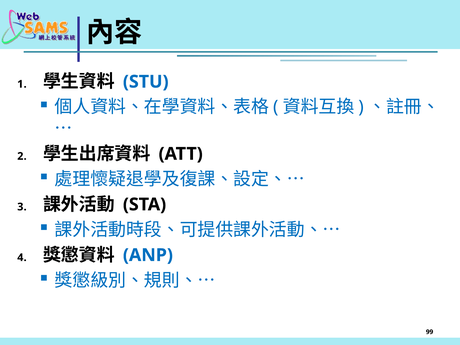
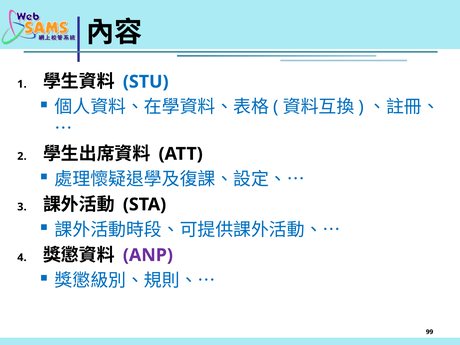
ANP colour: blue -> purple
